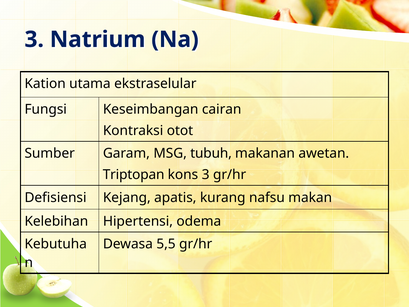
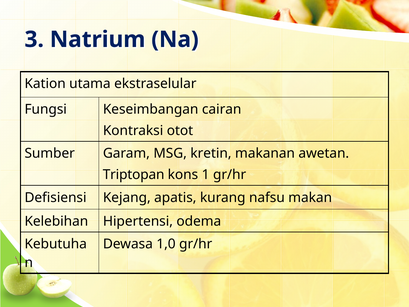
tubuh: tubuh -> kretin
kons 3: 3 -> 1
5,5: 5,5 -> 1,0
